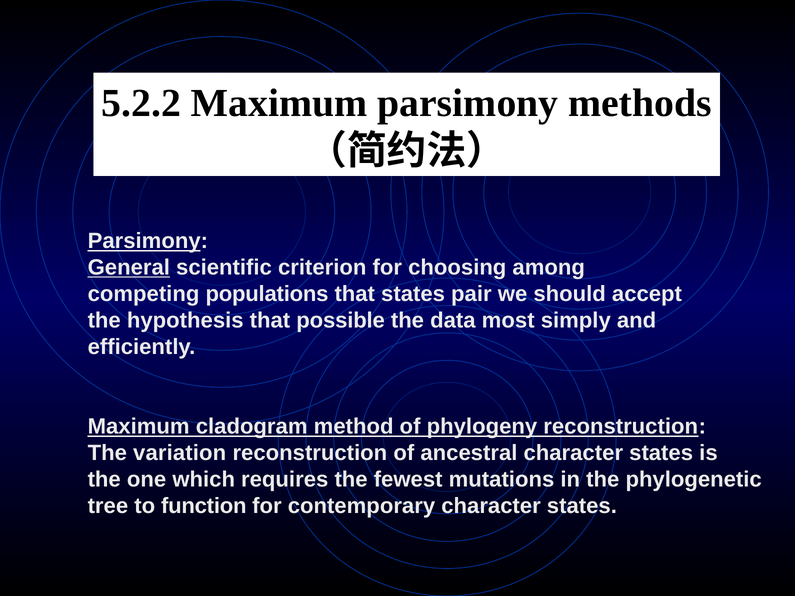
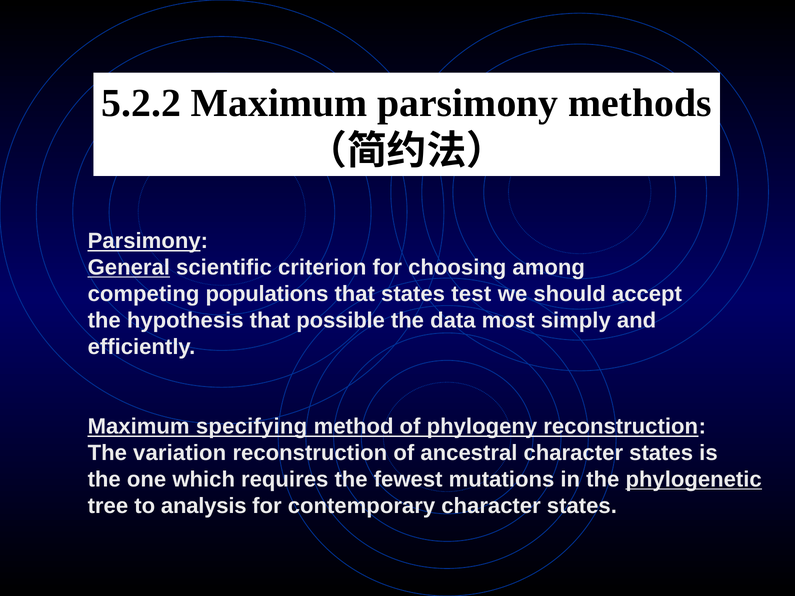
pair: pair -> test
cladogram: cladogram -> specifying
phylogenetic underline: none -> present
function: function -> analysis
